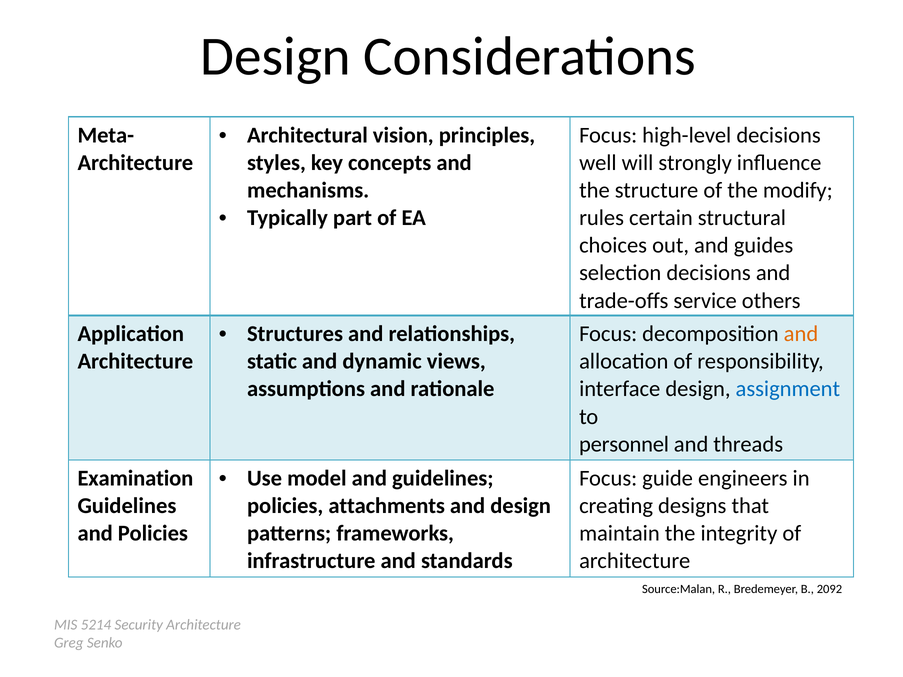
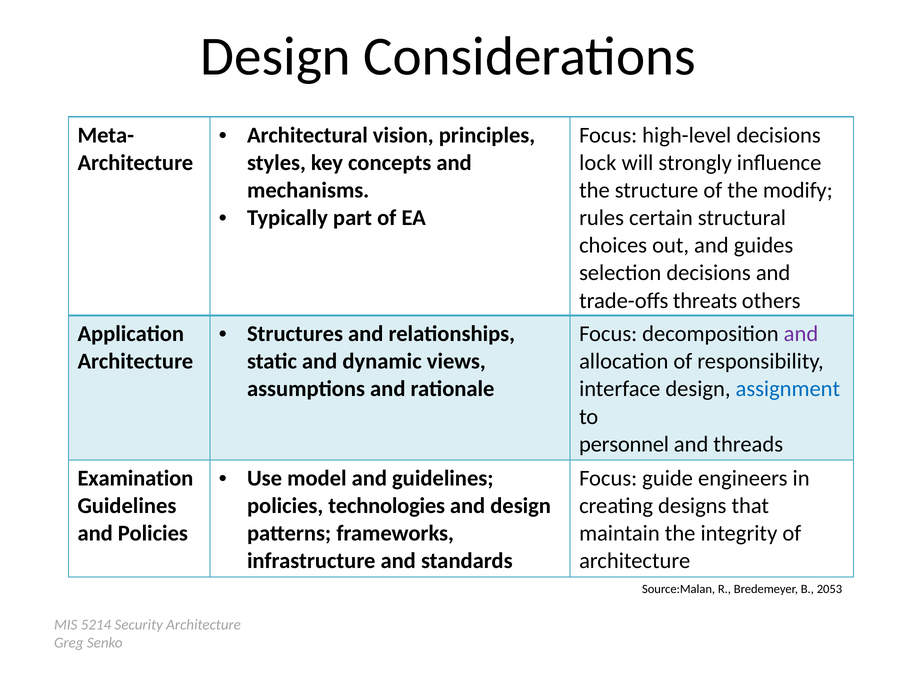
well: well -> lock
service: service -> threats
and at (801, 334) colour: orange -> purple
attachments: attachments -> technologies
2092: 2092 -> 2053
